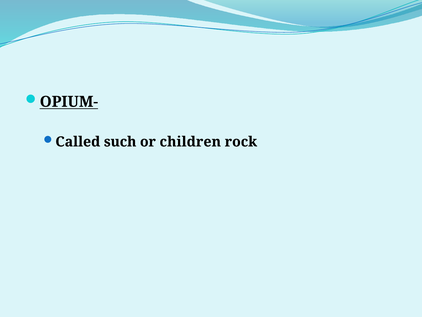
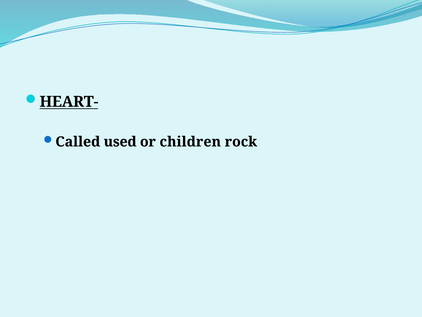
OPIUM-: OPIUM- -> HEART-
such: such -> used
